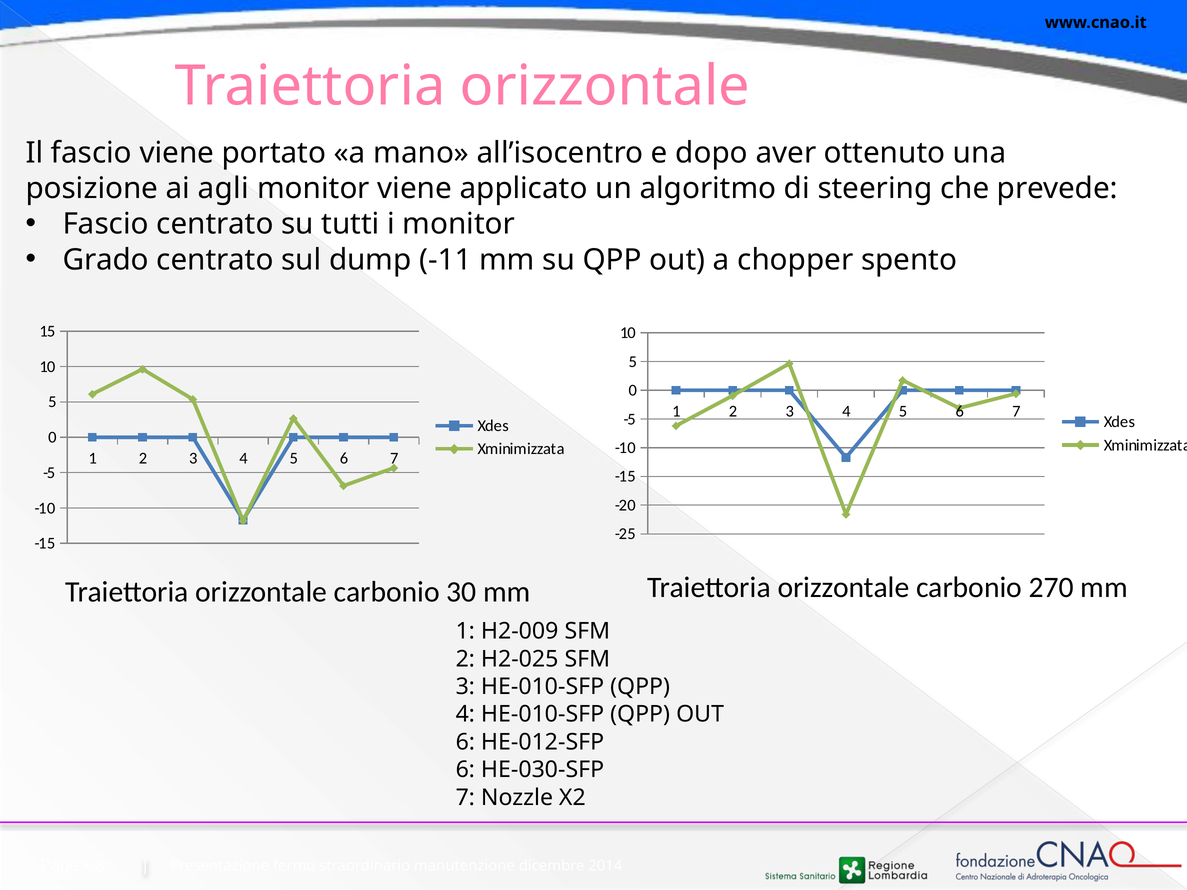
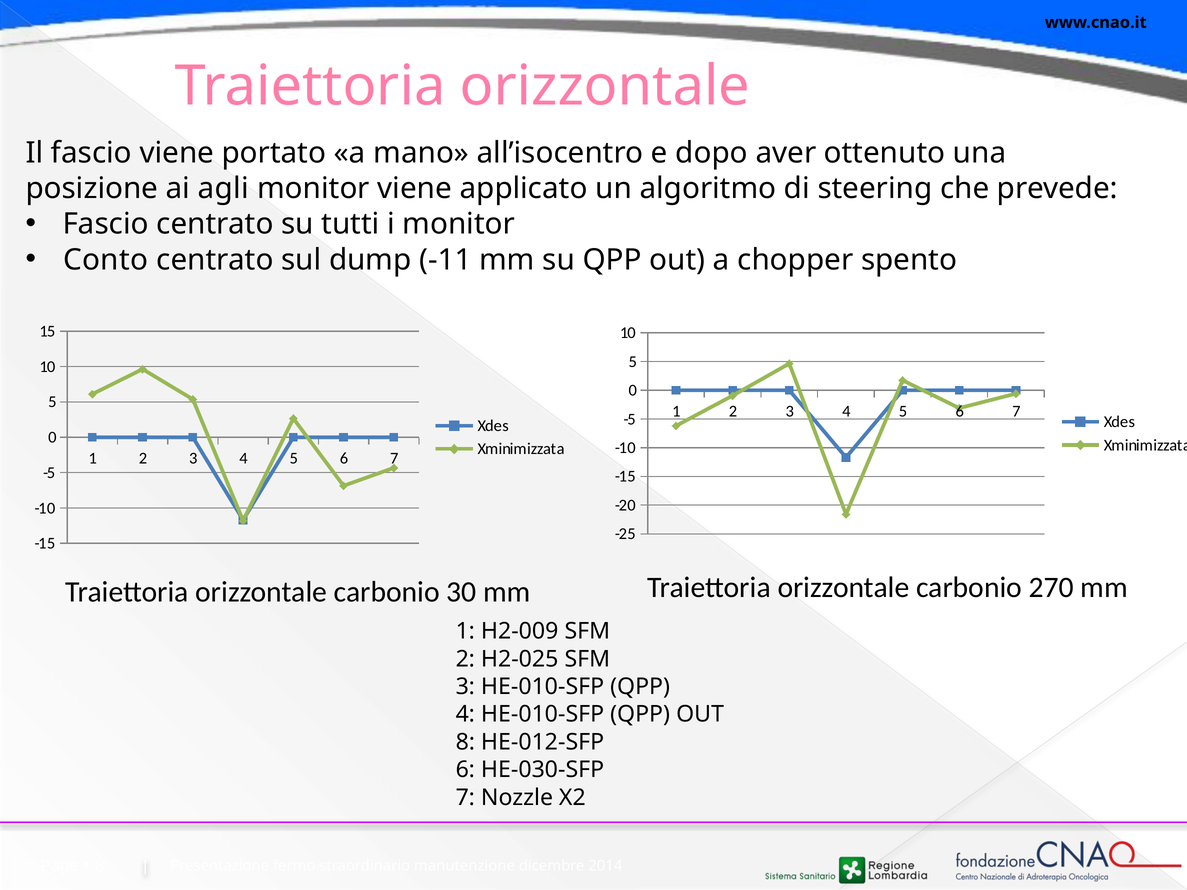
Grado: Grado -> Conto
6 at (465, 742): 6 -> 8
